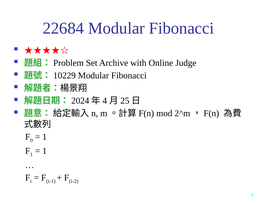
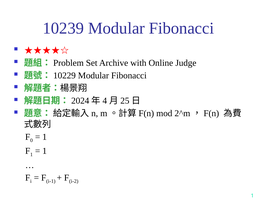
22684: 22684 -> 10239
